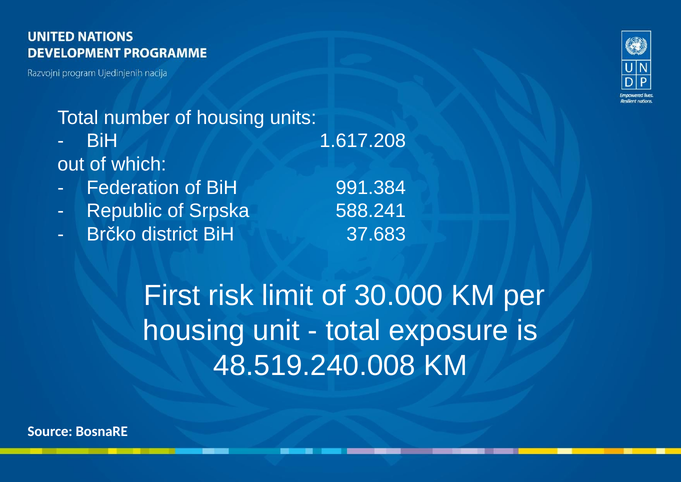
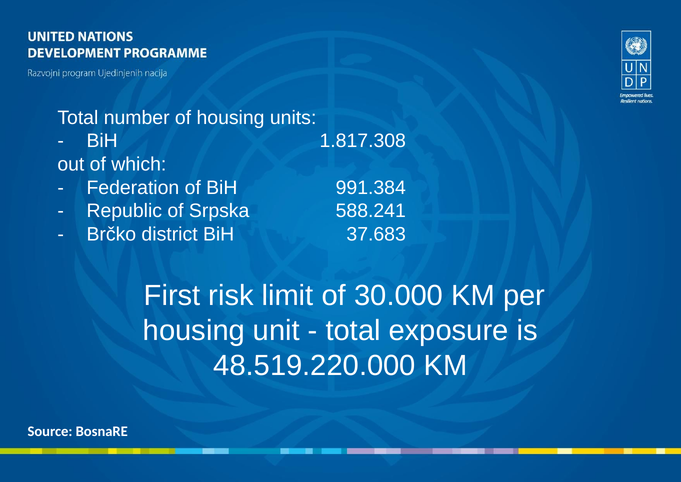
1.617.208: 1.617.208 -> 1.817.308
48.519.240.008: 48.519.240.008 -> 48.519.220.000
